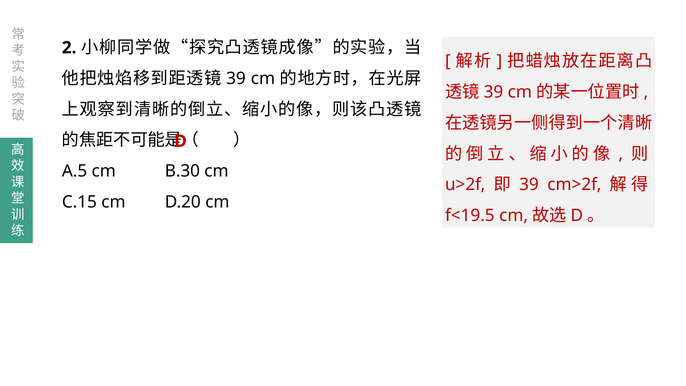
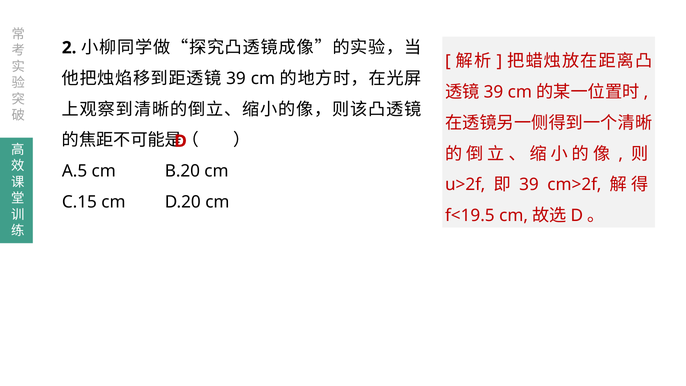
B.30: B.30 -> B.20
